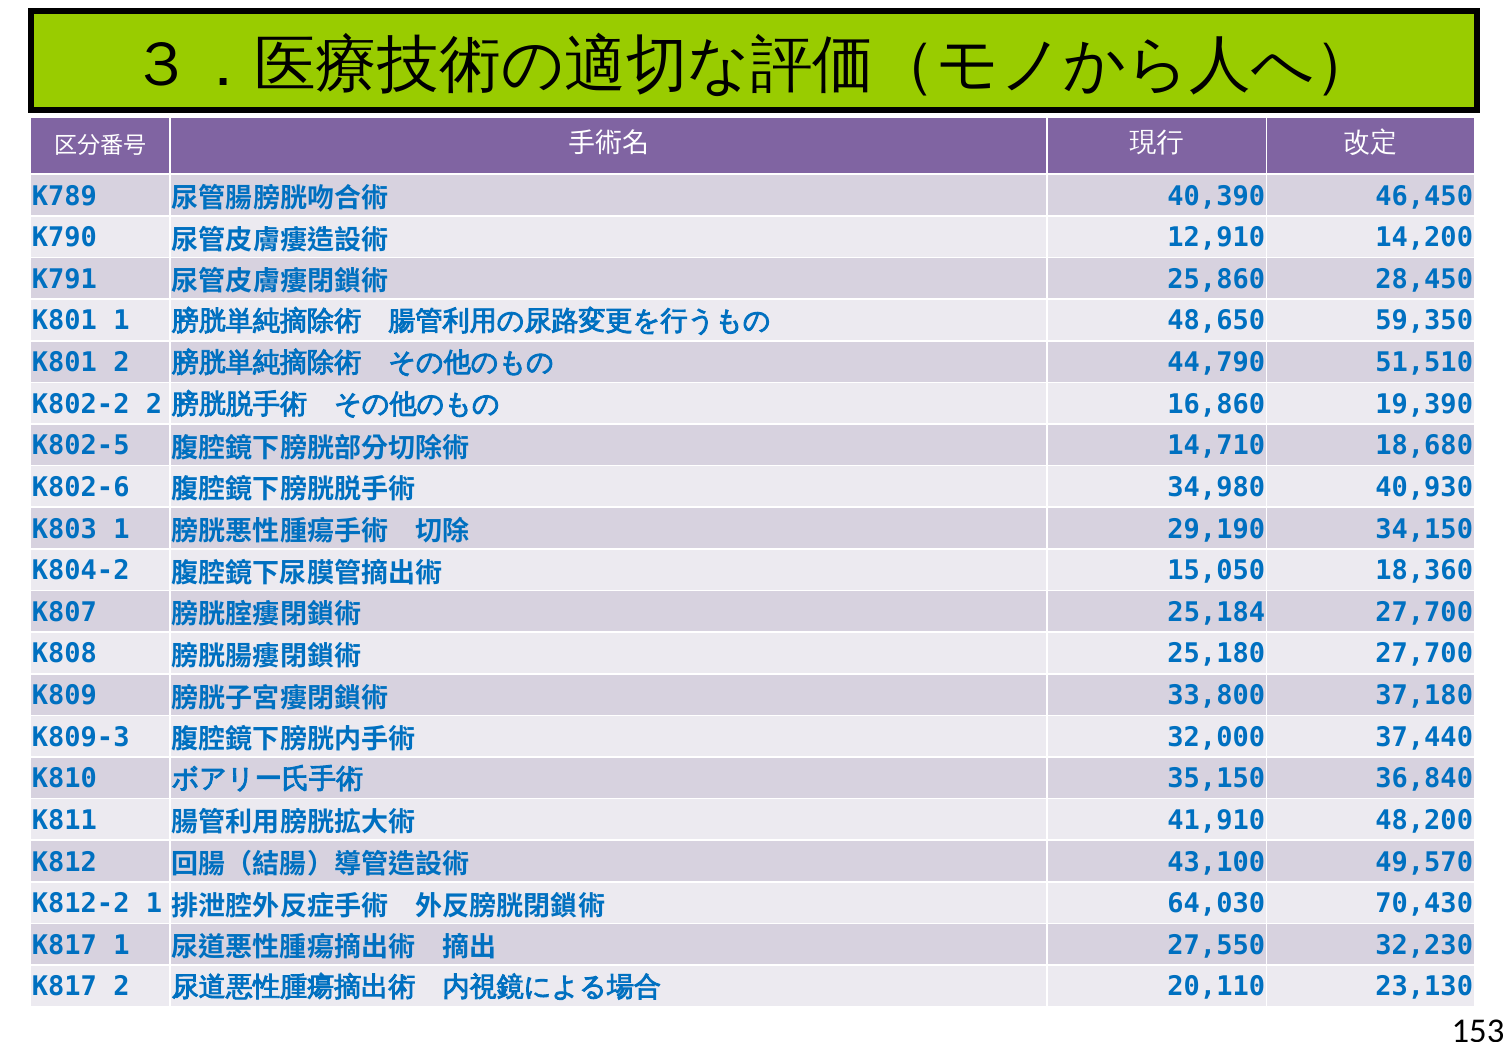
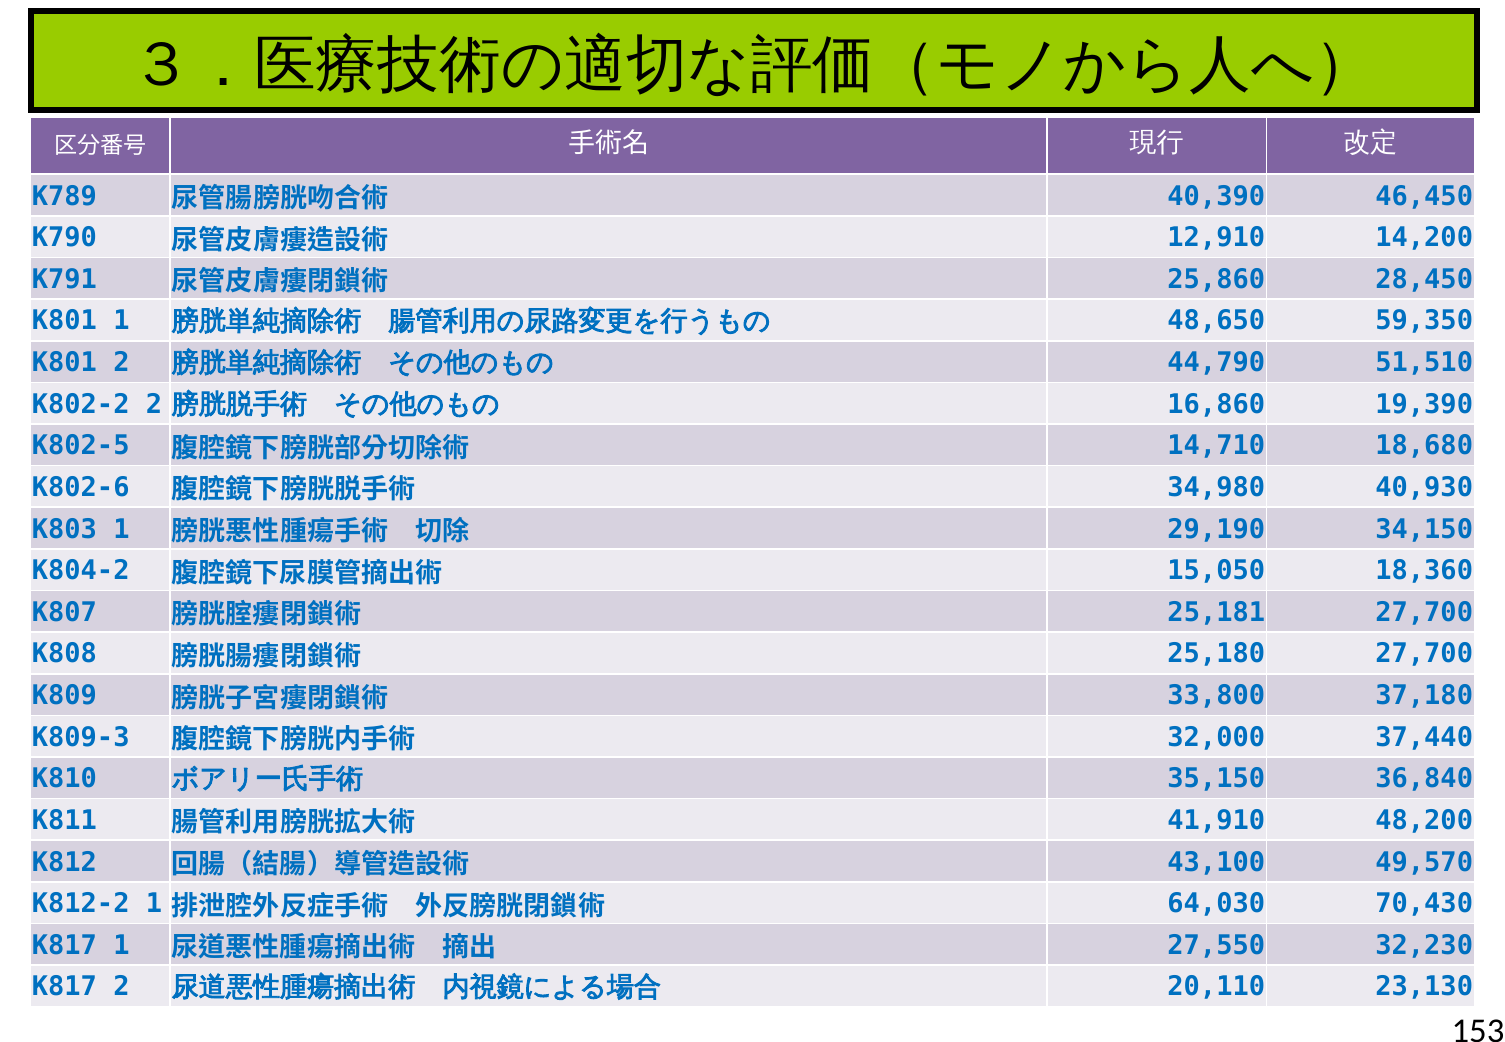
25,184: 25,184 -> 25,181
